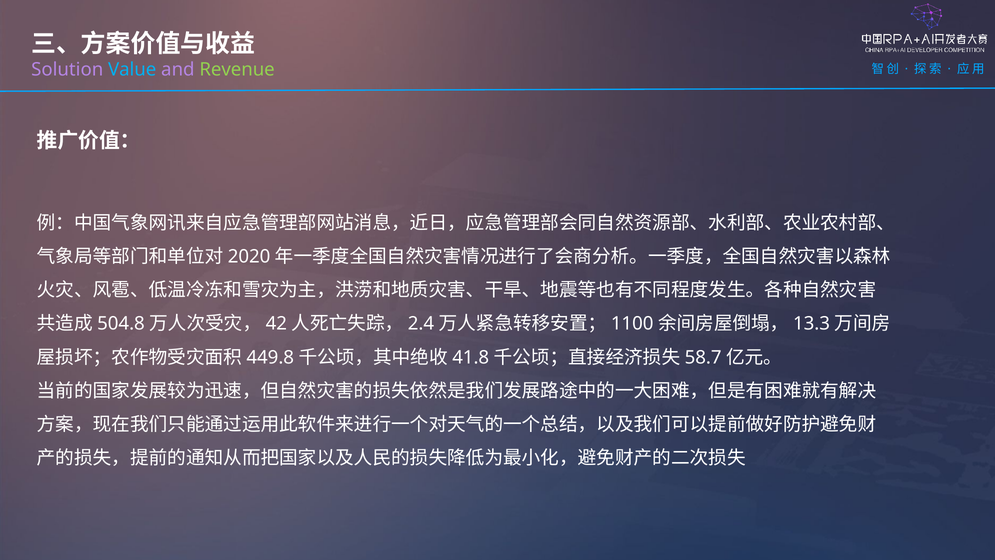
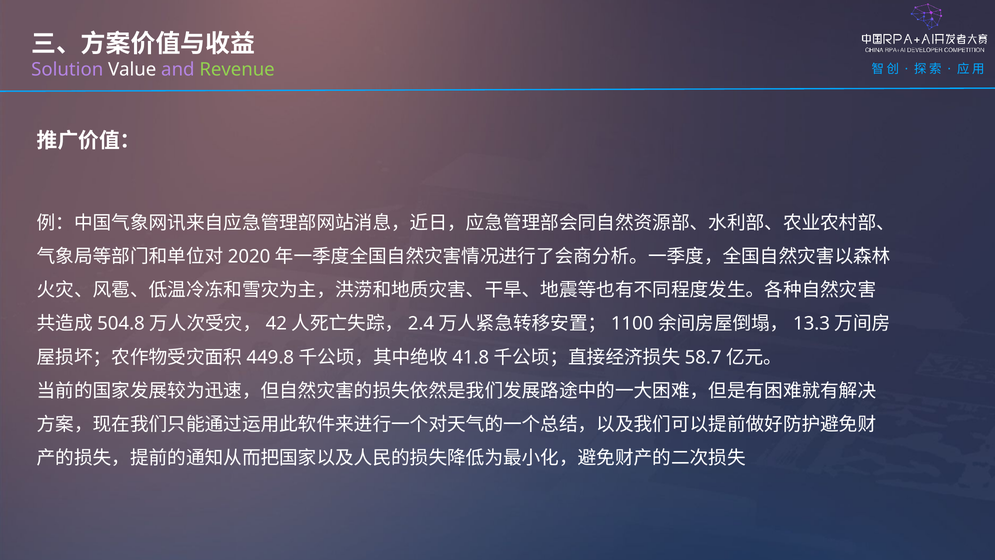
Value colour: light blue -> white
